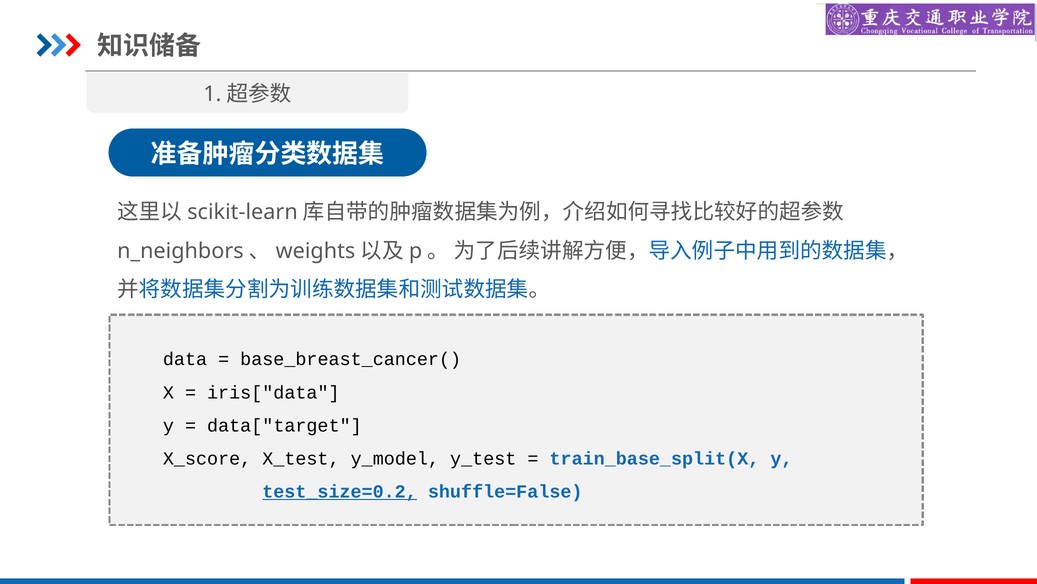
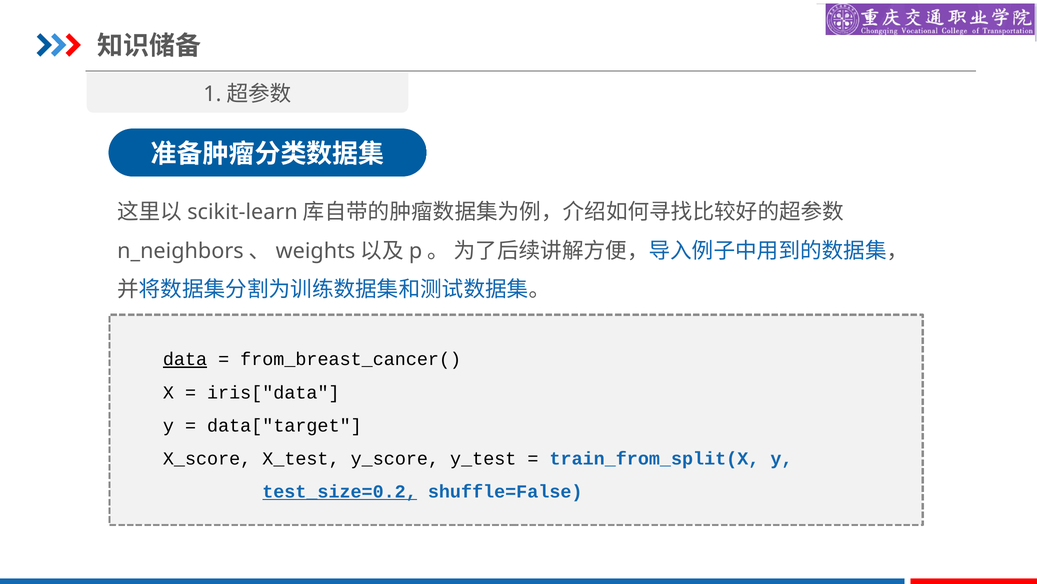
data underline: none -> present
base_breast_cancer(: base_breast_cancer( -> from_breast_cancer(
y_model: y_model -> y_score
train_base_split(X: train_base_split(X -> train_from_split(X
